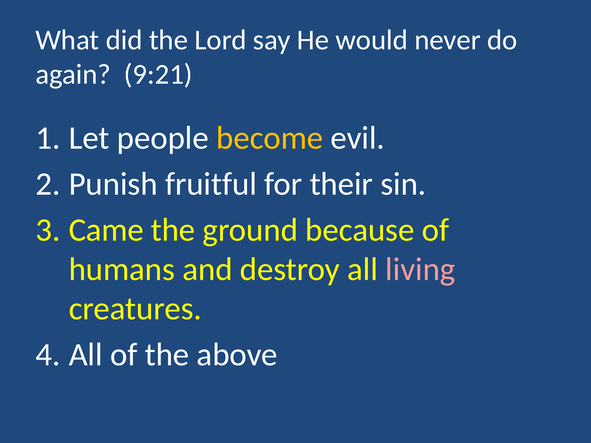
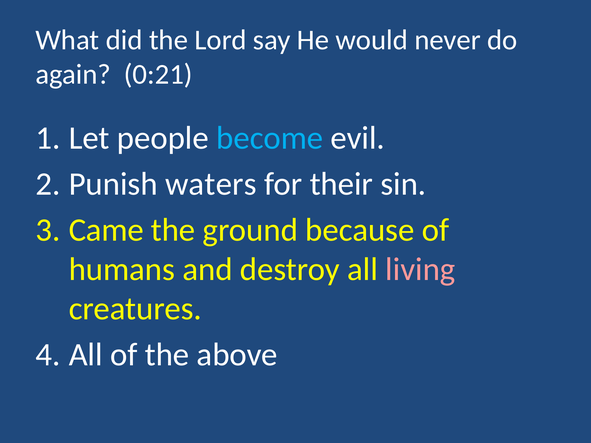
9:21: 9:21 -> 0:21
become colour: yellow -> light blue
fruitful: fruitful -> waters
